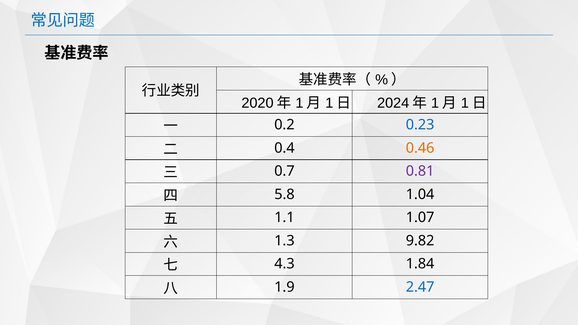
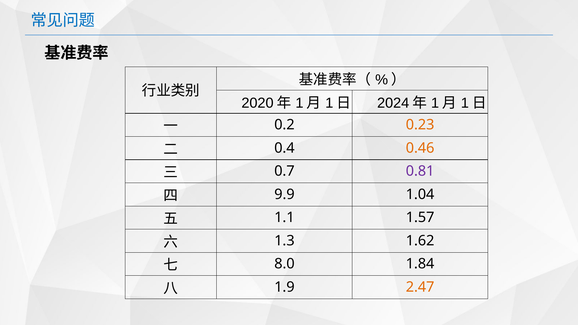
0.23 colour: blue -> orange
5.8: 5.8 -> 9.9
1.07: 1.07 -> 1.57
9.82: 9.82 -> 1.62
4.3: 4.3 -> 8.0
2.47 colour: blue -> orange
